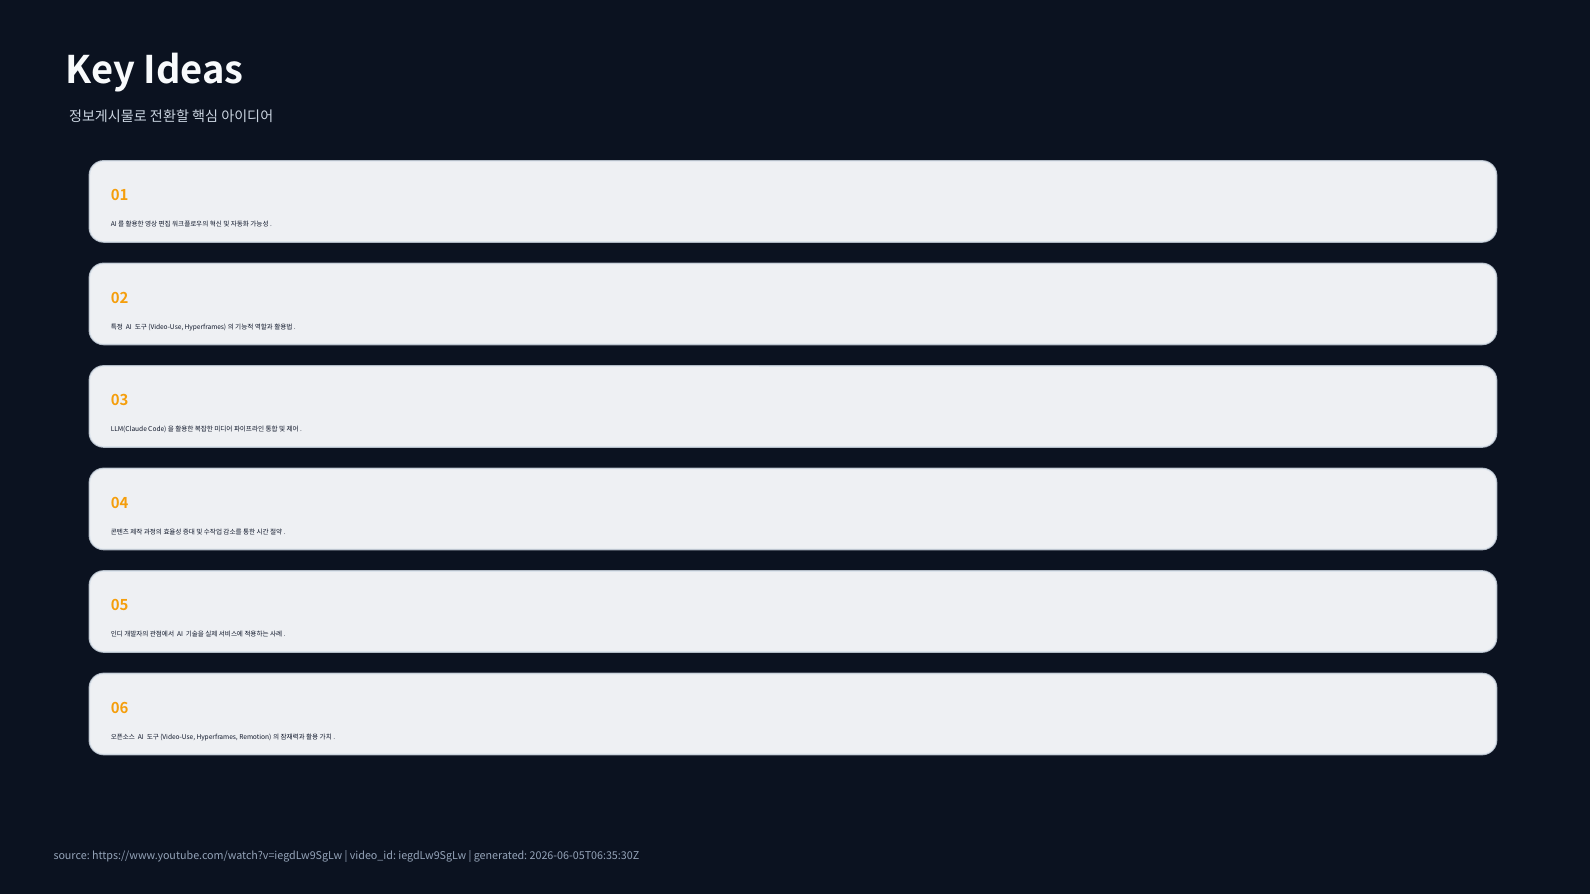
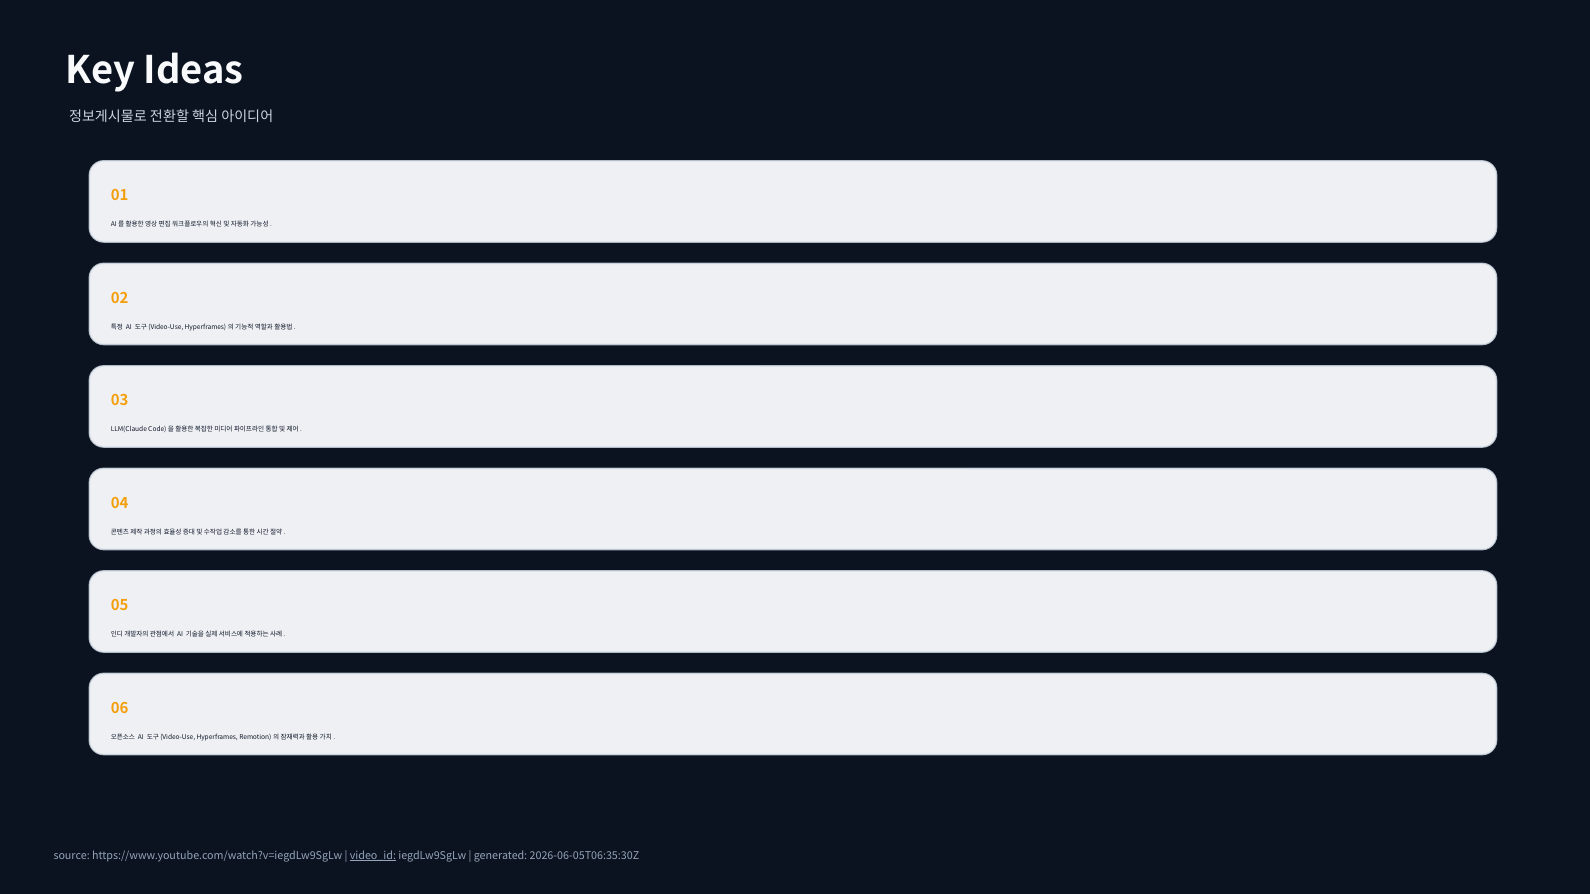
video_id underline: none -> present
